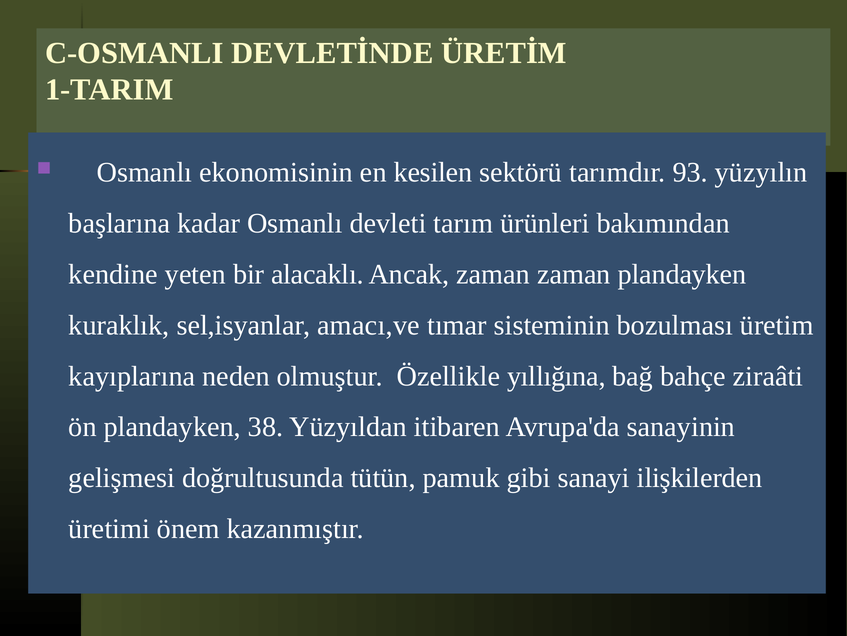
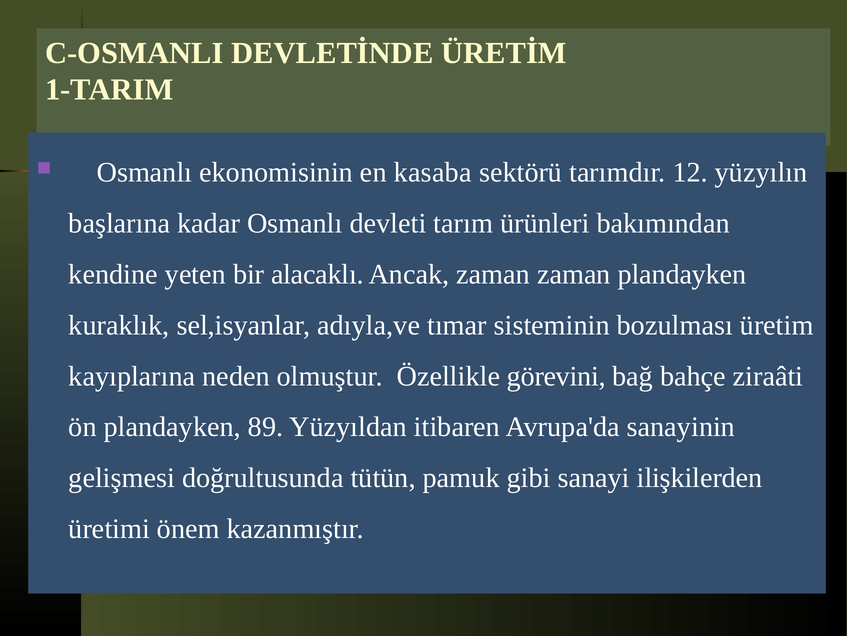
kesilen: kesilen -> kasaba
93: 93 -> 12
amacı,ve: amacı,ve -> adıyla,ve
yıllığına: yıllığına -> görevini
38: 38 -> 89
